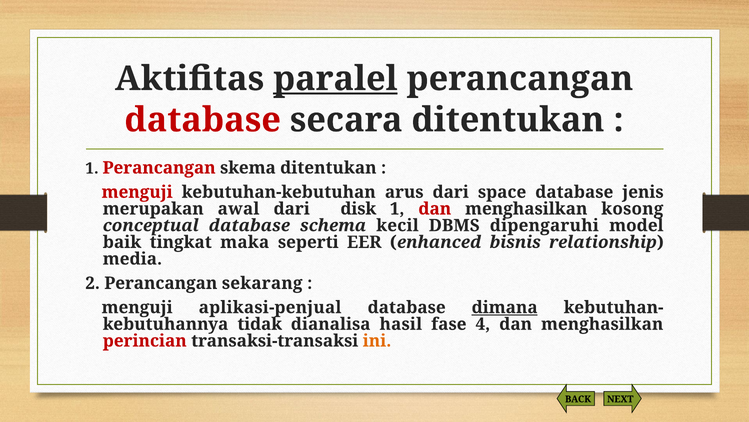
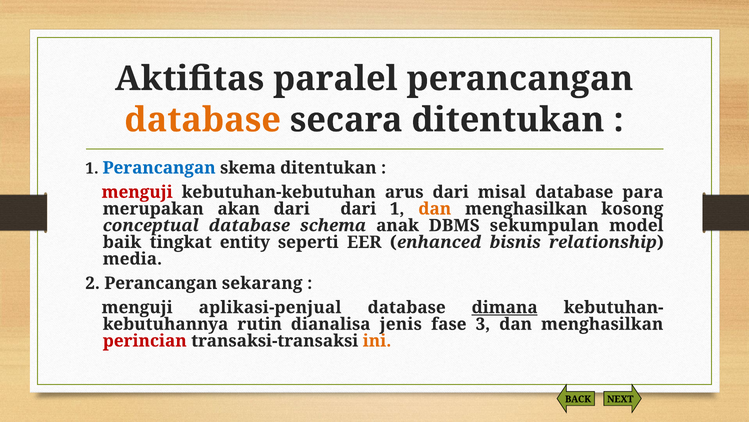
paralel underline: present -> none
database at (203, 120) colour: red -> orange
Perancangan at (159, 168) colour: red -> blue
space: space -> misal
jenis: jenis -> para
awal: awal -> akan
dari disk: disk -> dari
dan at (435, 208) colour: red -> orange
kecil: kecil -> anak
dipengaruhi: dipengaruhi -> sekumpulan
maka: maka -> entity
tidak: tidak -> rutin
hasil: hasil -> jenis
4: 4 -> 3
